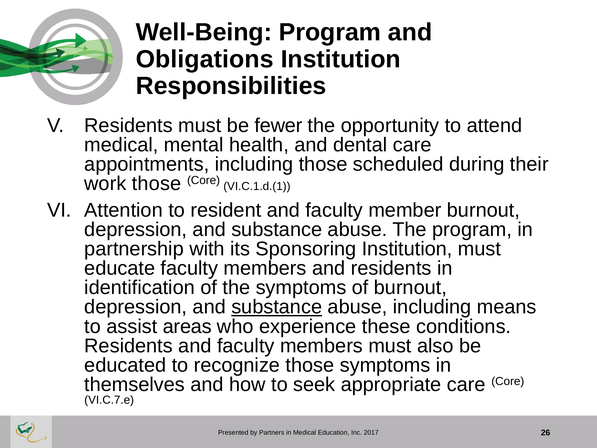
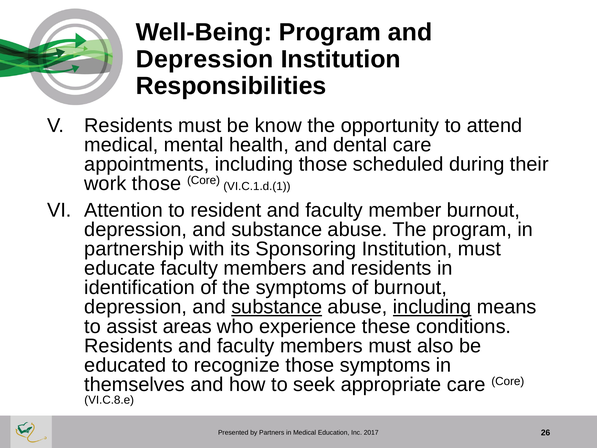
Obligations at (205, 59): Obligations -> Depression
fewer: fewer -> know
including at (432, 307) underline: none -> present
VI.C.7.e: VI.C.7.e -> VI.C.8.e
